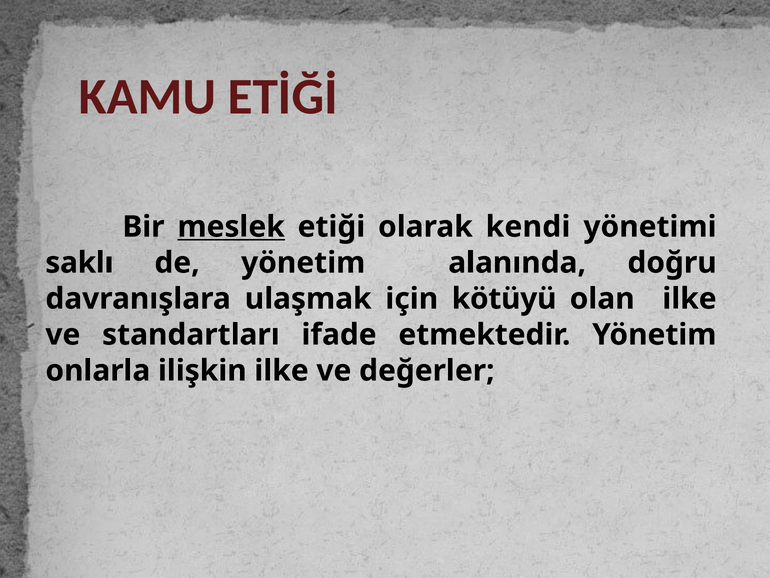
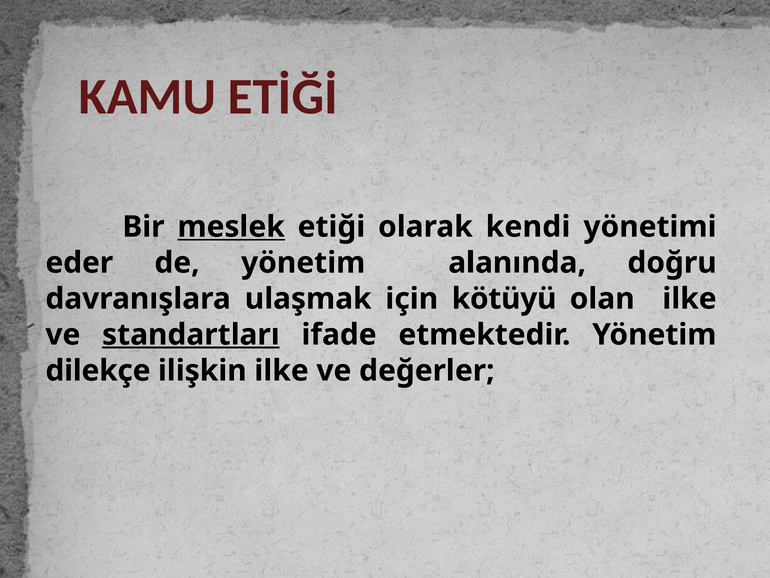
saklı: saklı -> eder
standartları underline: none -> present
onlarla: onlarla -> dilekçe
